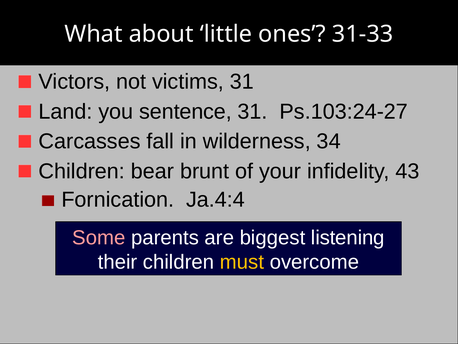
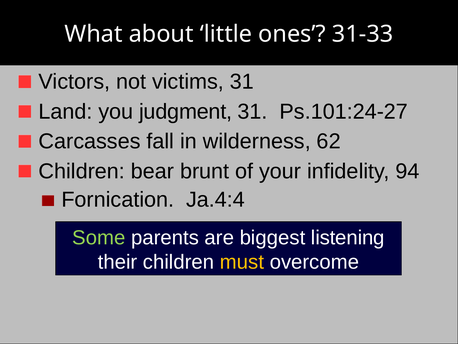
sentence: sentence -> judgment
Ps.103:24-27: Ps.103:24-27 -> Ps.101:24-27
34: 34 -> 62
43: 43 -> 94
Some colour: pink -> light green
